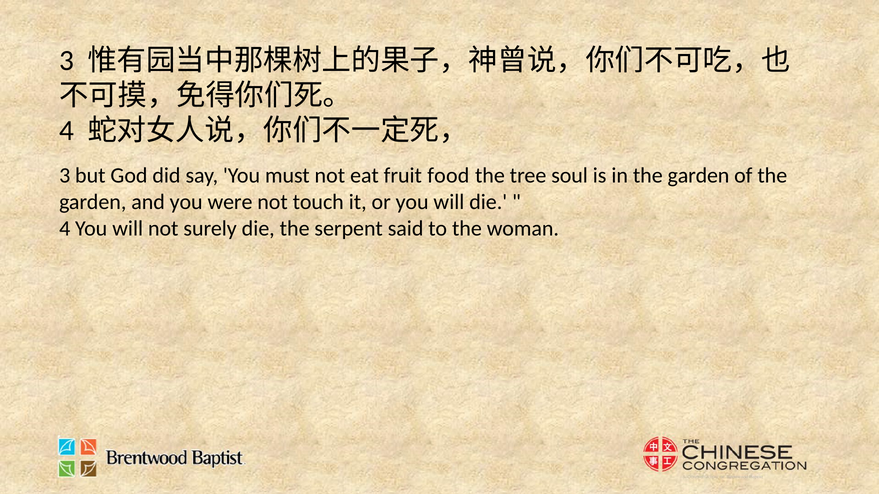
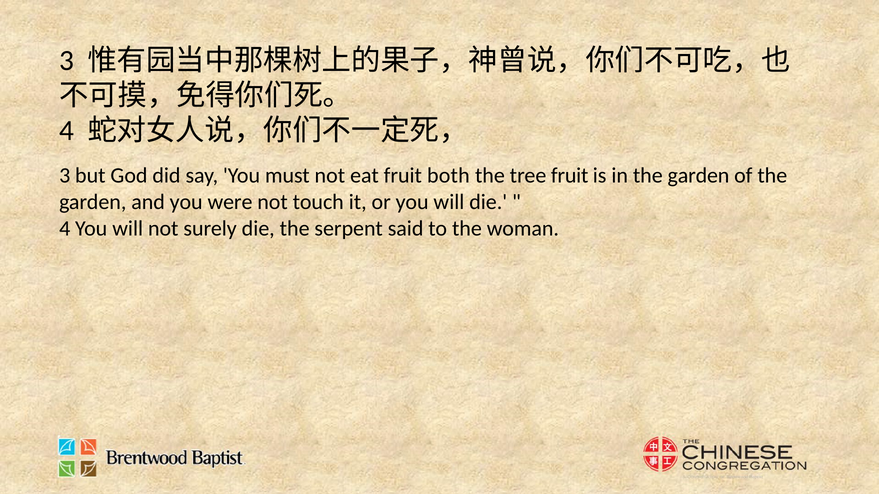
food: food -> both
tree soul: soul -> fruit
